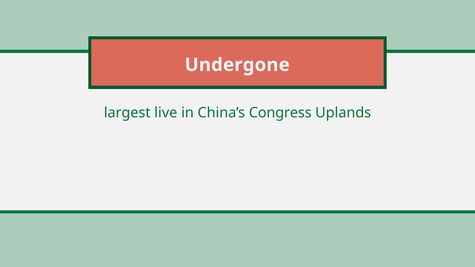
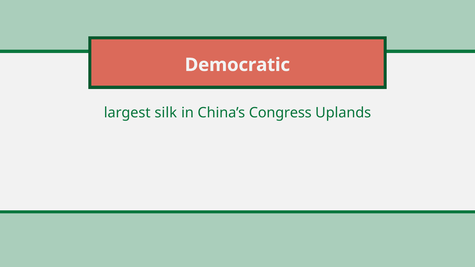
Undergone: Undergone -> Democratic
live: live -> silk
